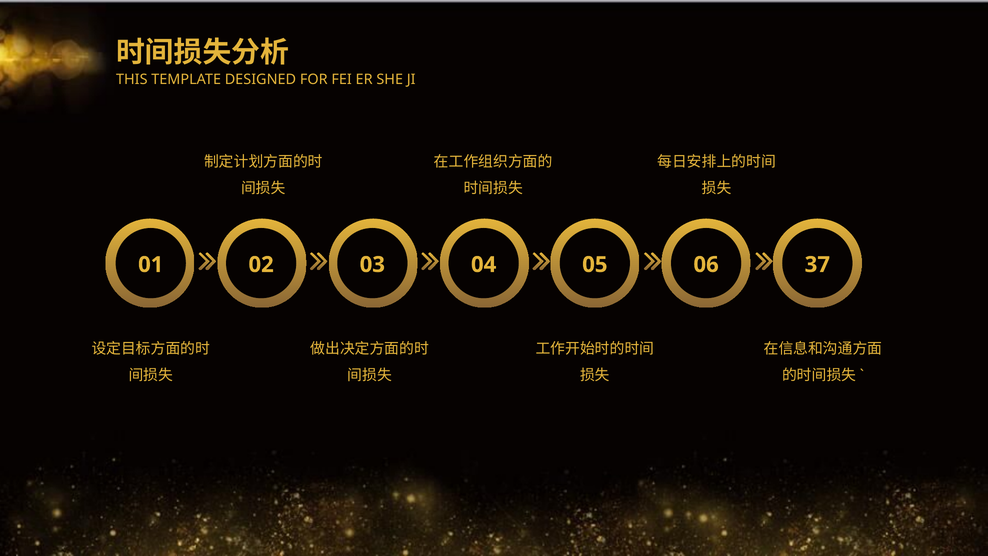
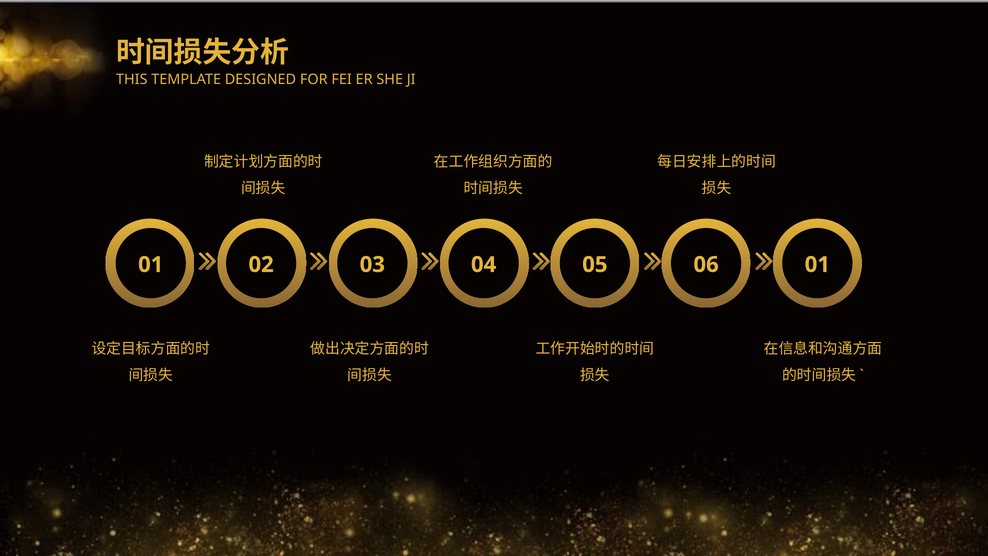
37 at (817, 265): 37 -> 01
